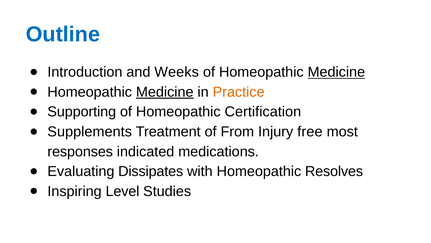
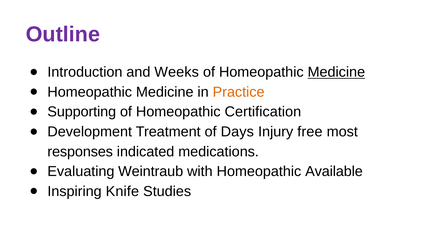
Outline colour: blue -> purple
Medicine at (165, 92) underline: present -> none
Supplements: Supplements -> Development
From: From -> Days
Dissipates: Dissipates -> Weintraub
Resolves: Resolves -> Available
Level: Level -> Knife
